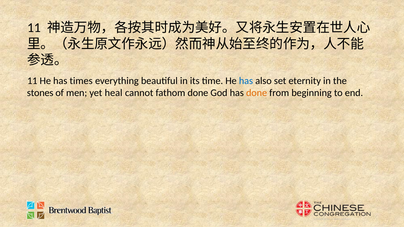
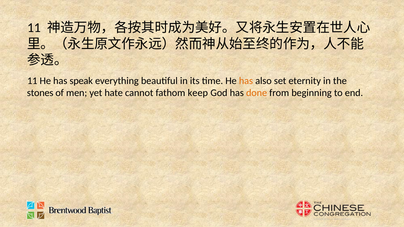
times: times -> speak
has at (246, 81) colour: blue -> orange
heal: heal -> hate
fathom done: done -> keep
